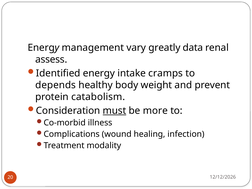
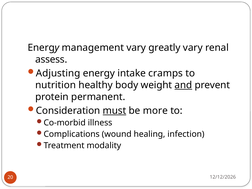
greatly data: data -> vary
Identified: Identified -> Adjusting
depends: depends -> nutrition
and underline: none -> present
catabolism: catabolism -> permanent
